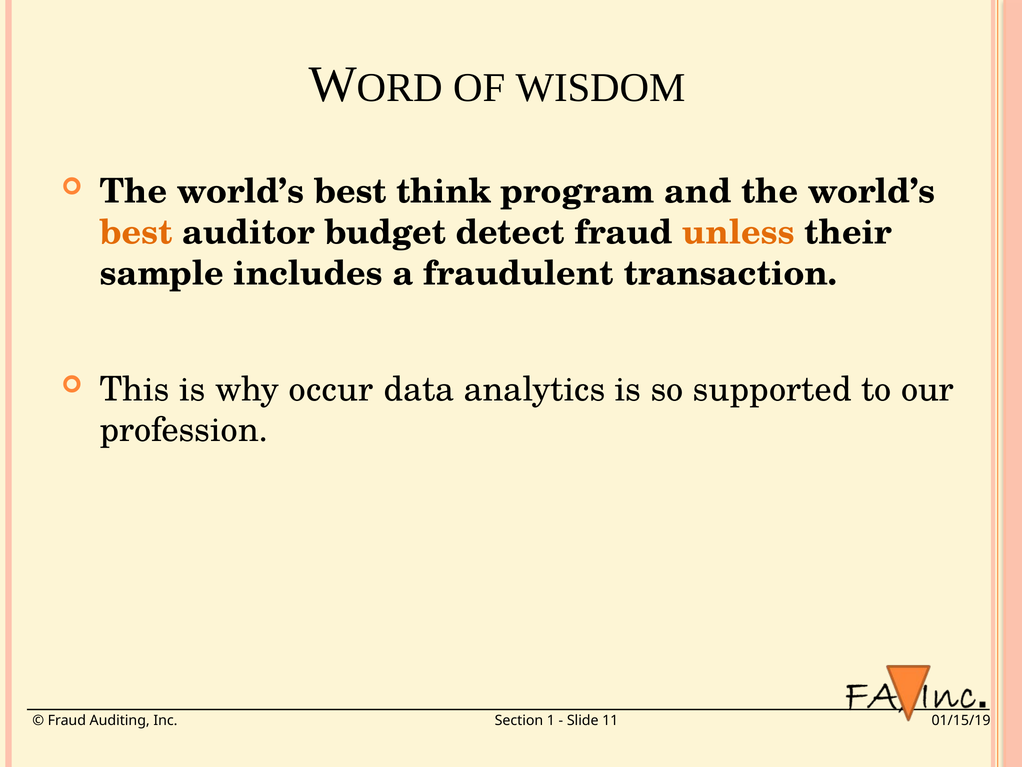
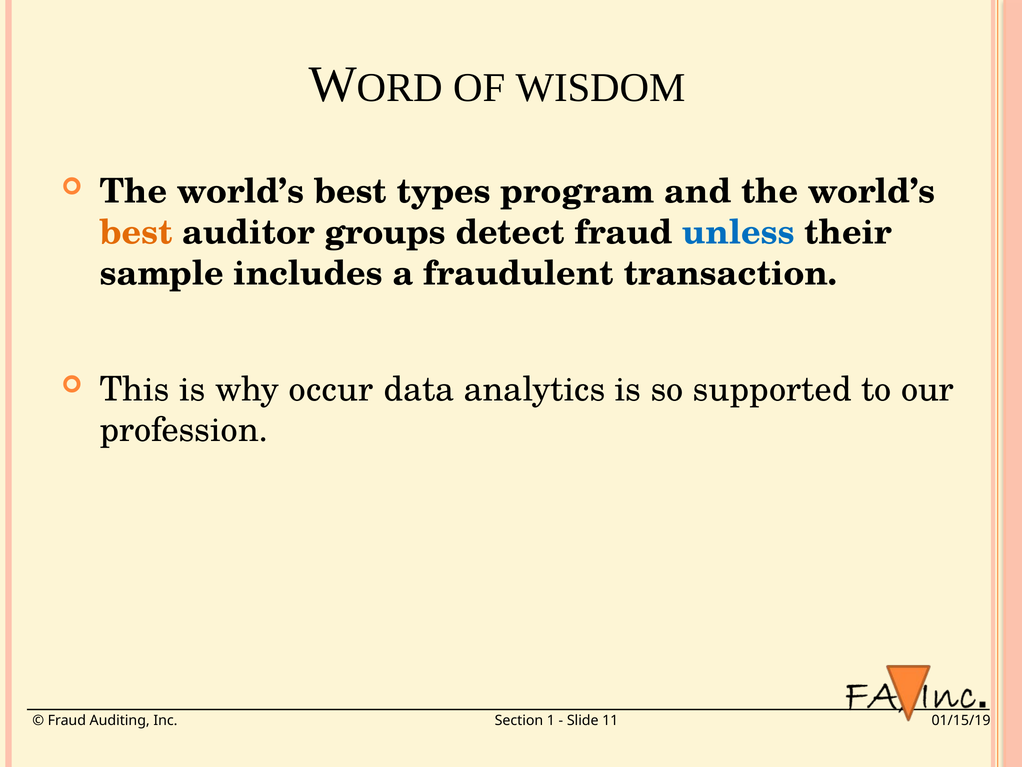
think: think -> types
budget: budget -> groups
unless colour: orange -> blue
